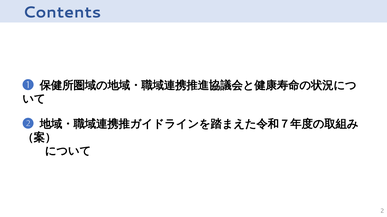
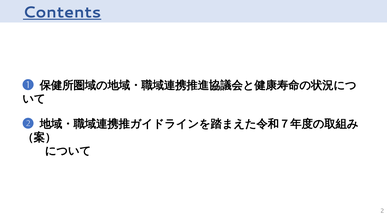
Contents underline: none -> present
